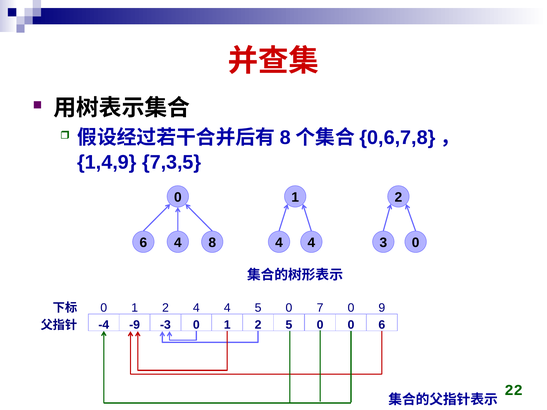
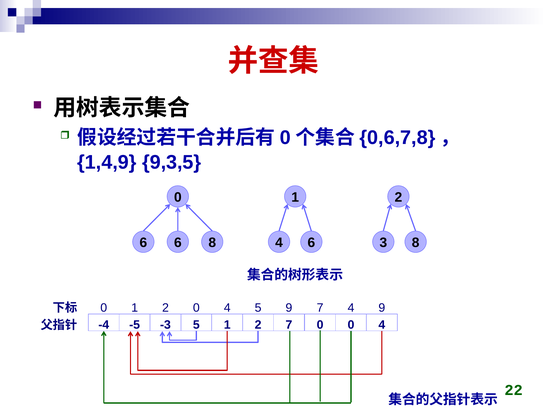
8 at (285, 138): 8 -> 0
7,3,5: 7,3,5 -> 9,3,5
6 4: 4 -> 6
4 at (311, 243): 4 -> 6
3 0: 0 -> 8
2 4: 4 -> 0
4 5 0: 0 -> 9
0 at (351, 308): 0 -> 4
-9: -9 -> -5
-3 0: 0 -> 5
2 5: 5 -> 7
-4 0 6: 6 -> 4
